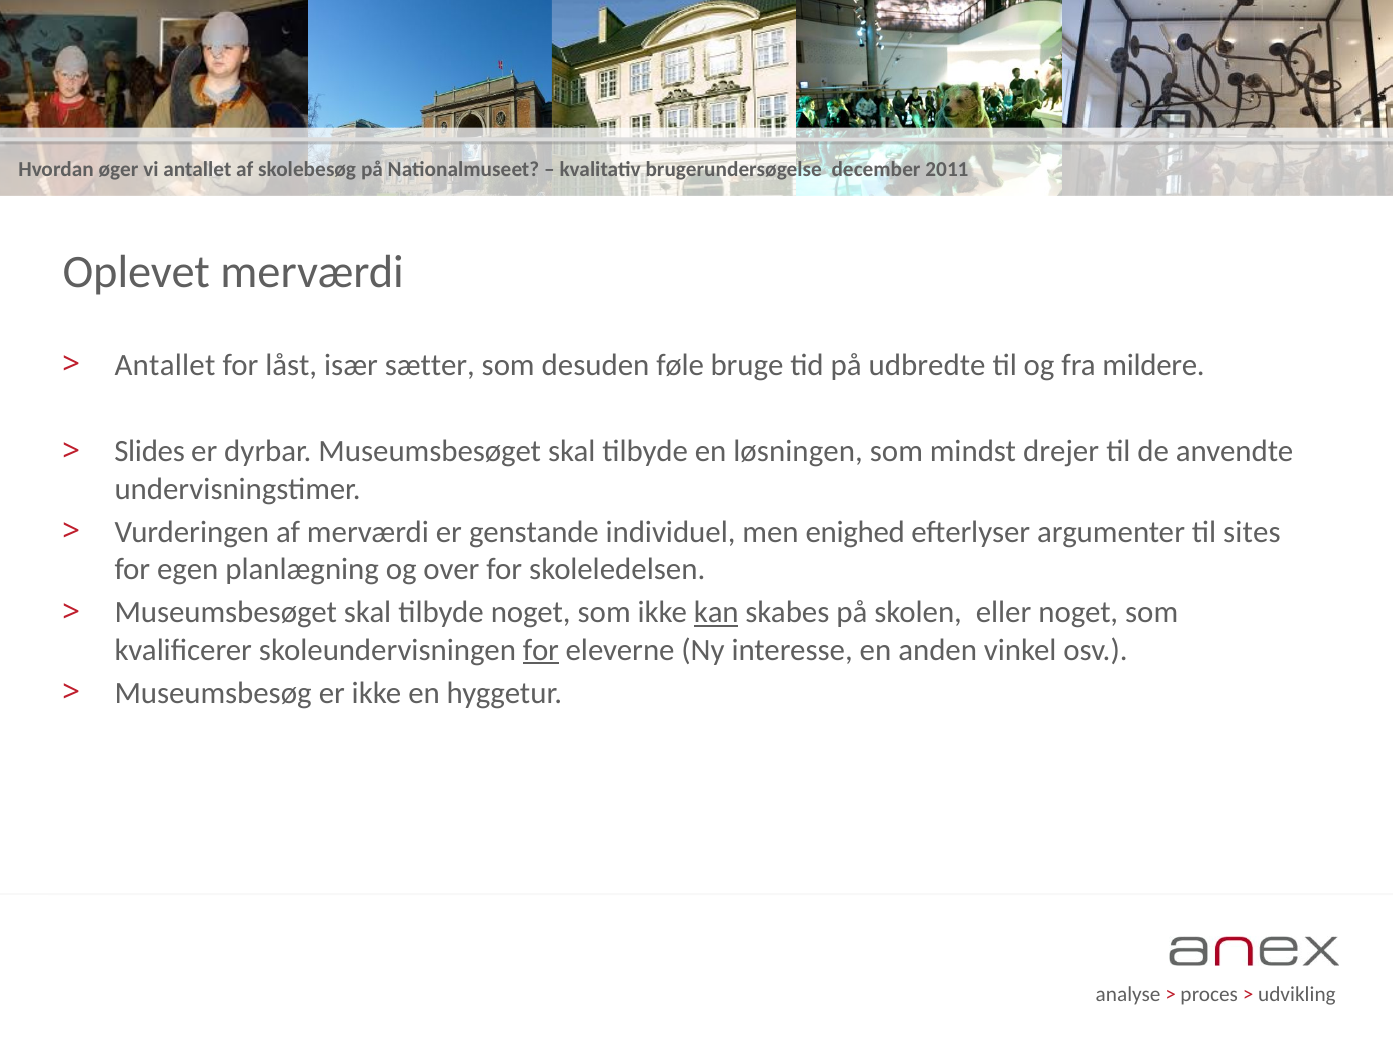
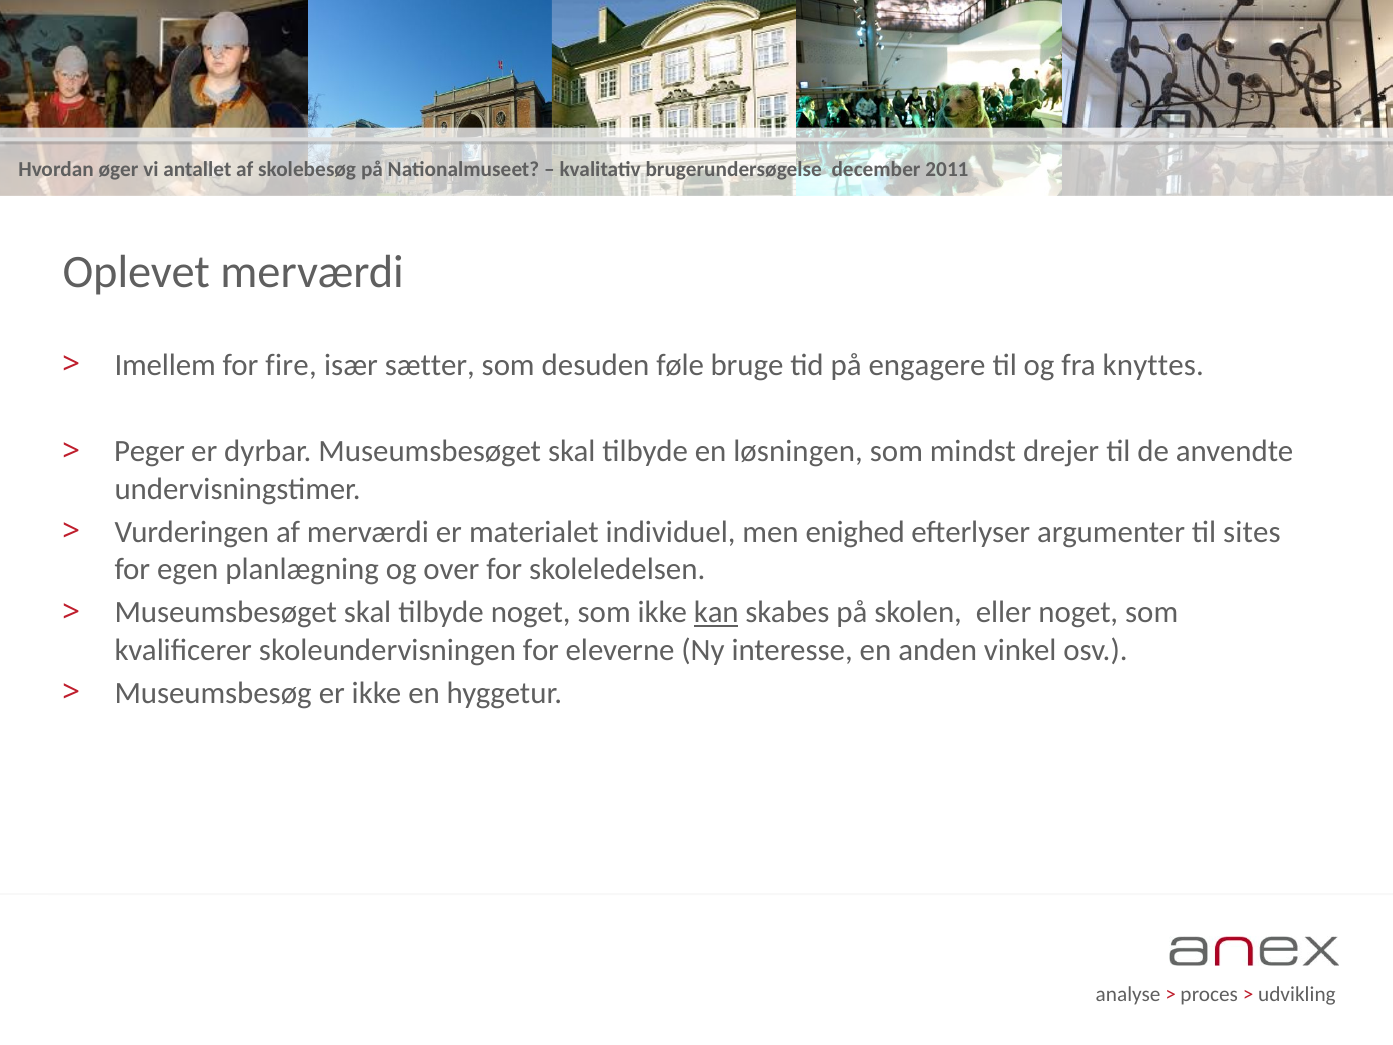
Antallet at (165, 365): Antallet -> Imellem
låst: låst -> fire
udbredte: udbredte -> engagere
mildere: mildere -> knyttes
Slides: Slides -> Peger
genstande: genstande -> materialet
for at (541, 650) underline: present -> none
